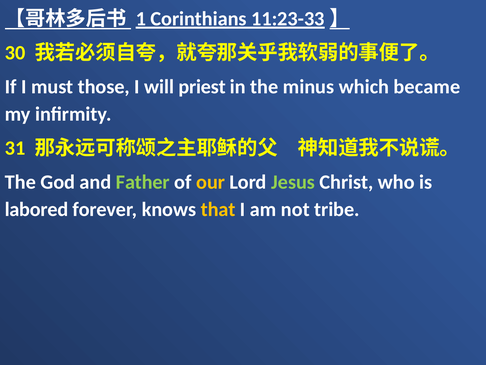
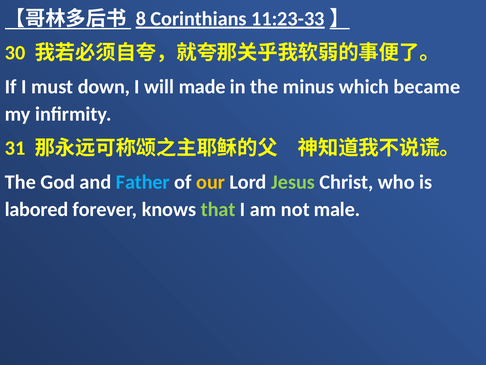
1: 1 -> 8
those: those -> down
priest: priest -> made
Father colour: light green -> light blue
that colour: yellow -> light green
tribe: tribe -> male
